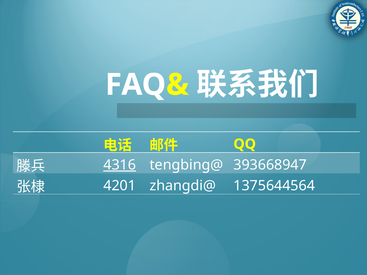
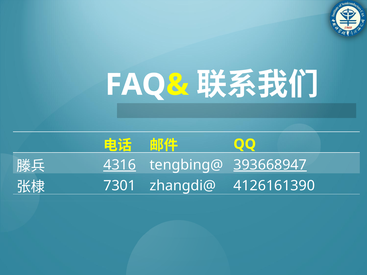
393668947 underline: none -> present
4201: 4201 -> 7301
1375644564: 1375644564 -> 4126161390
